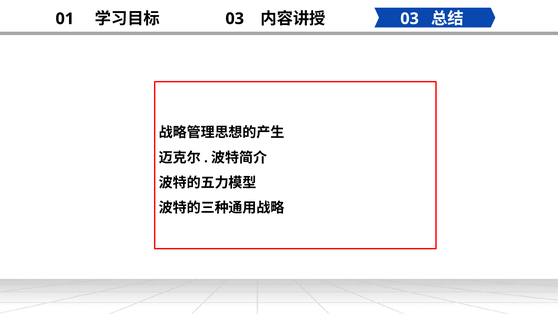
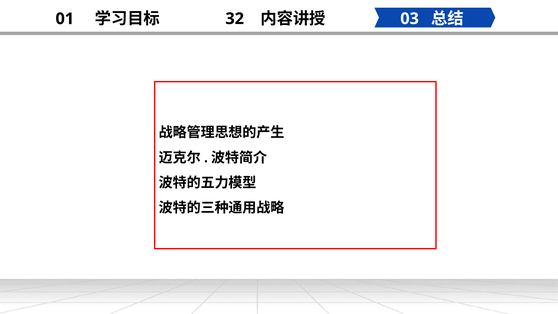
03 at (235, 19): 03 -> 32
